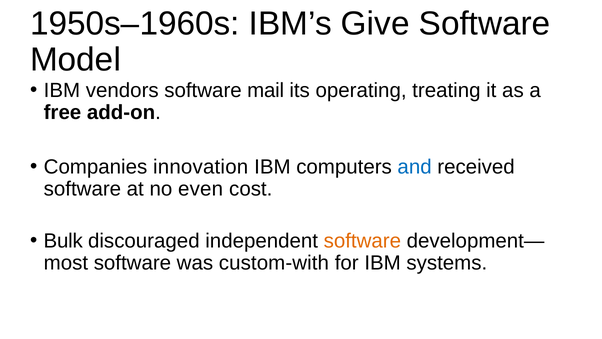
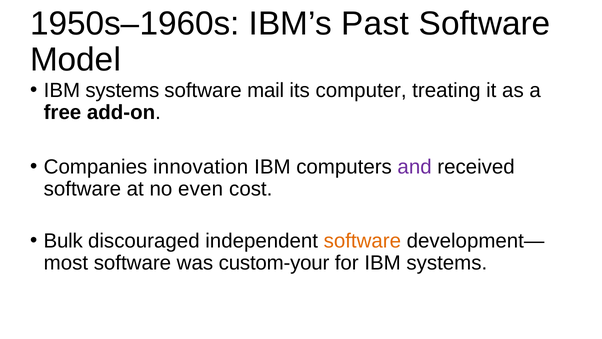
Give: Give -> Past
vendors at (122, 90): vendors -> systems
operating: operating -> computer
and colour: blue -> purple
custom-with: custom-with -> custom-your
